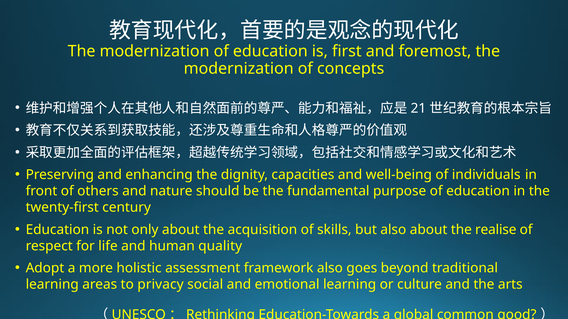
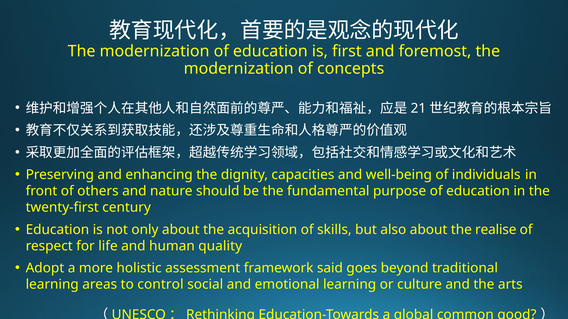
framework also: also -> said
privacy: privacy -> control
